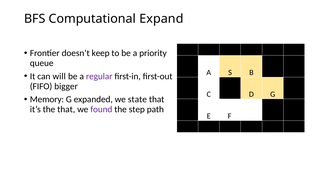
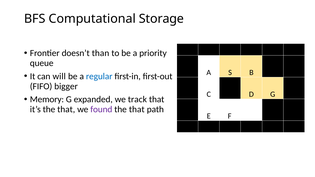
Expand: Expand -> Storage
keep: keep -> than
regular colour: purple -> blue
state: state -> track
step at (137, 109): step -> that
